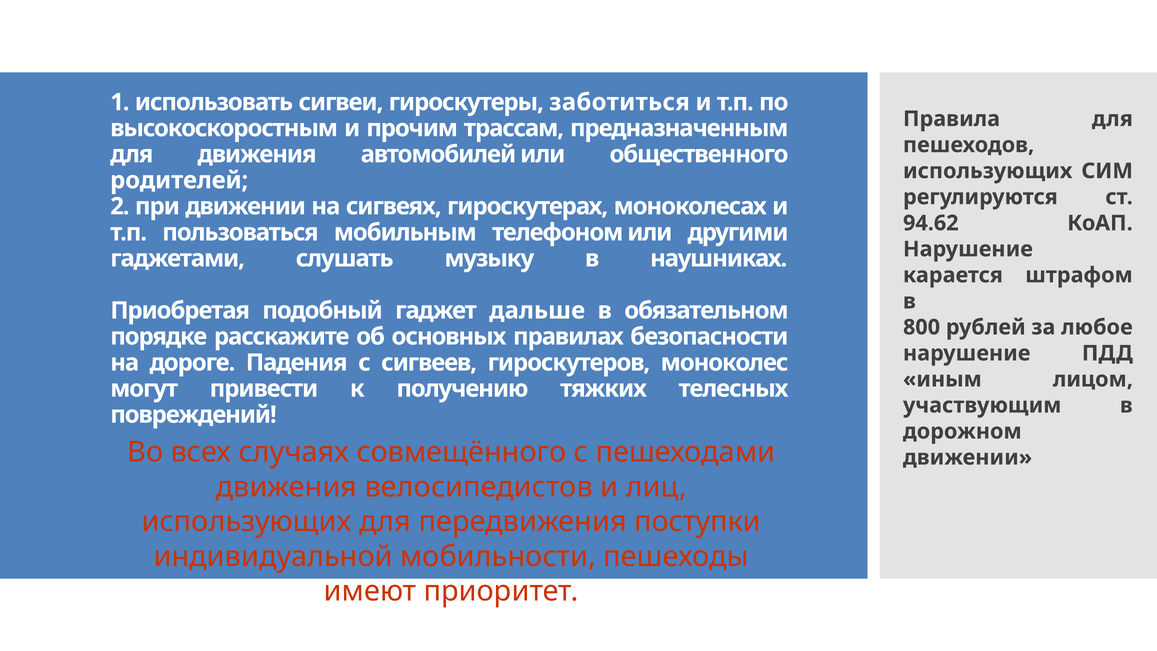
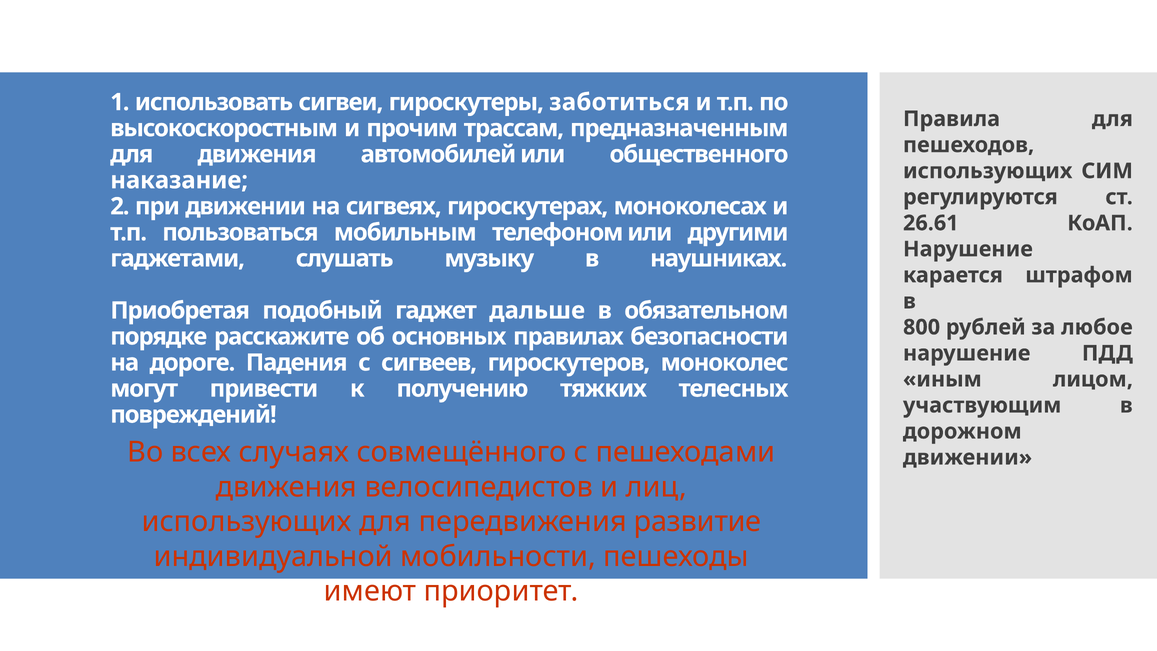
родителей: родителей -> наказание
94.62: 94.62 -> 26.61
поступки: поступки -> развитие
